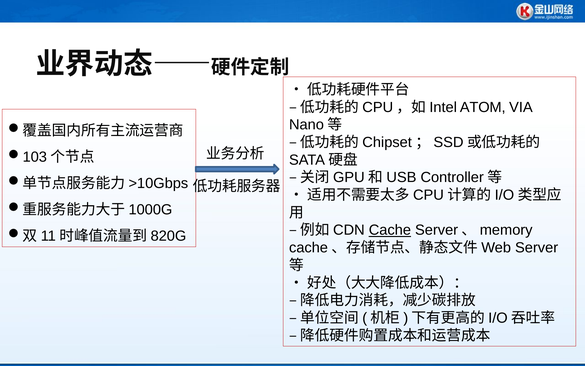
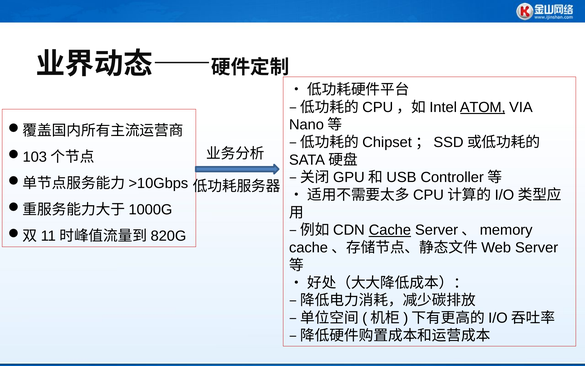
ATOM underline: none -> present
